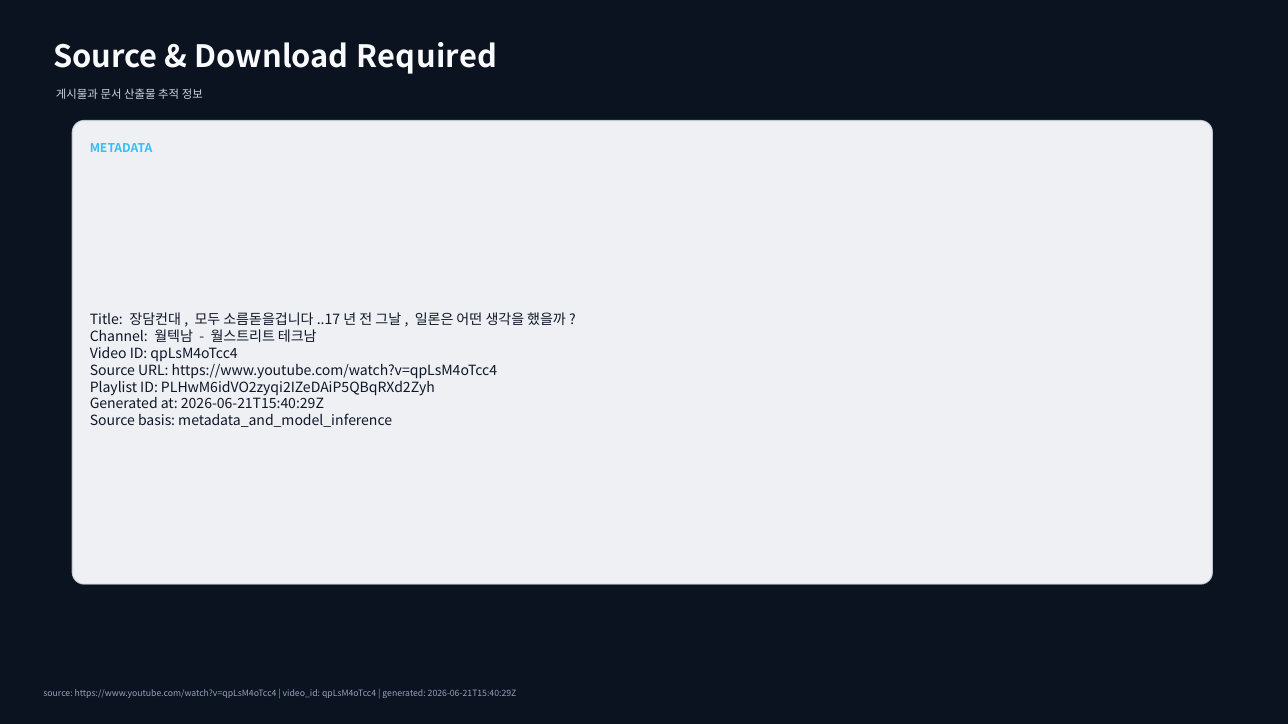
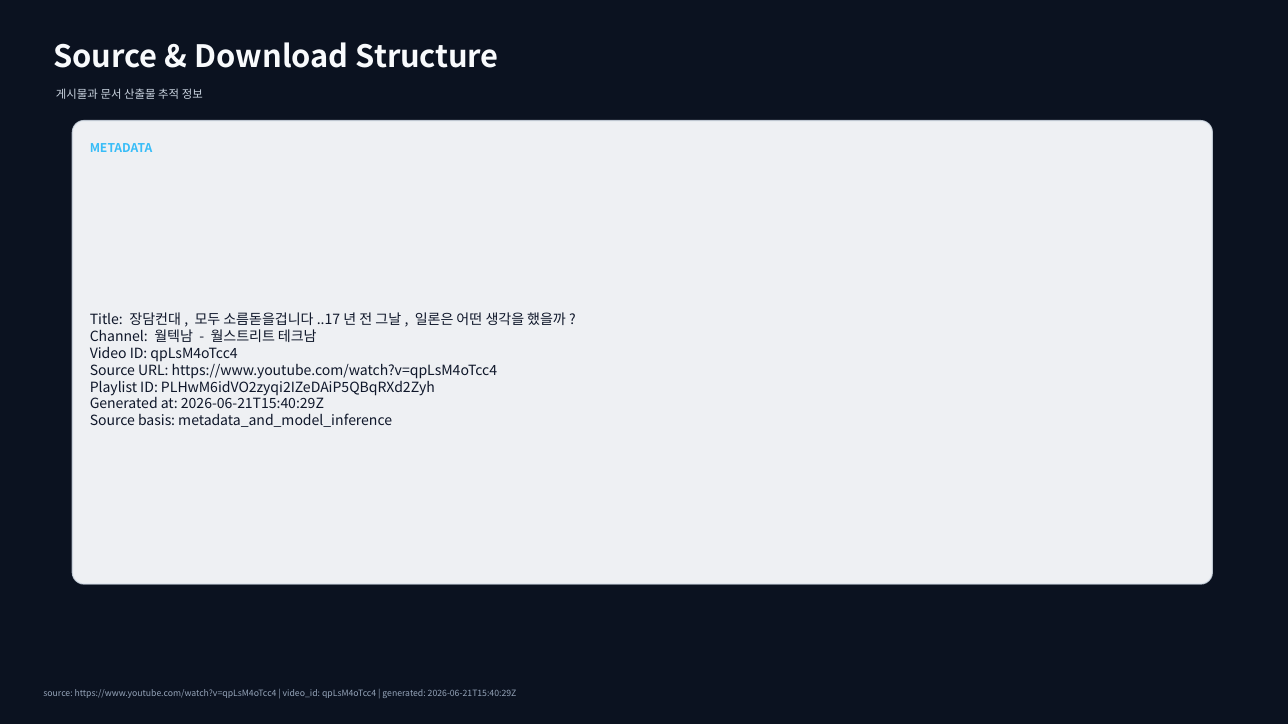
Required: Required -> Structure
